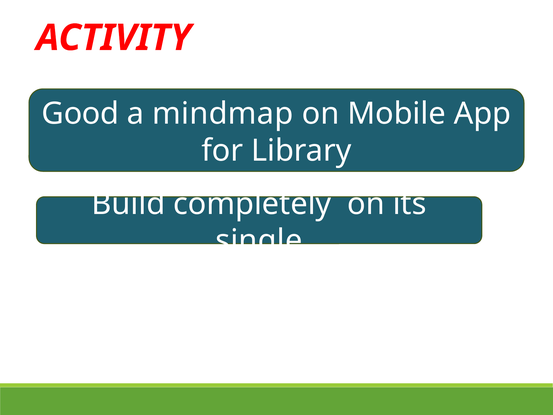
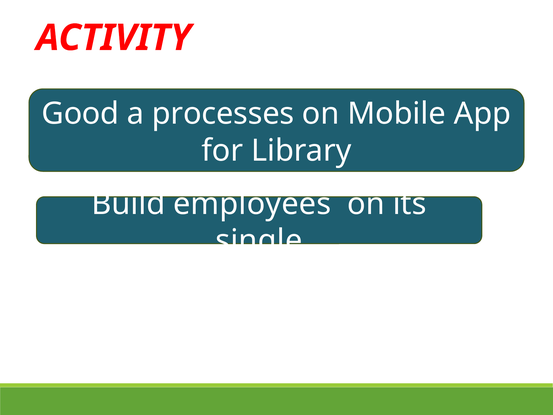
mindmap: mindmap -> processes
completely: completely -> employees
